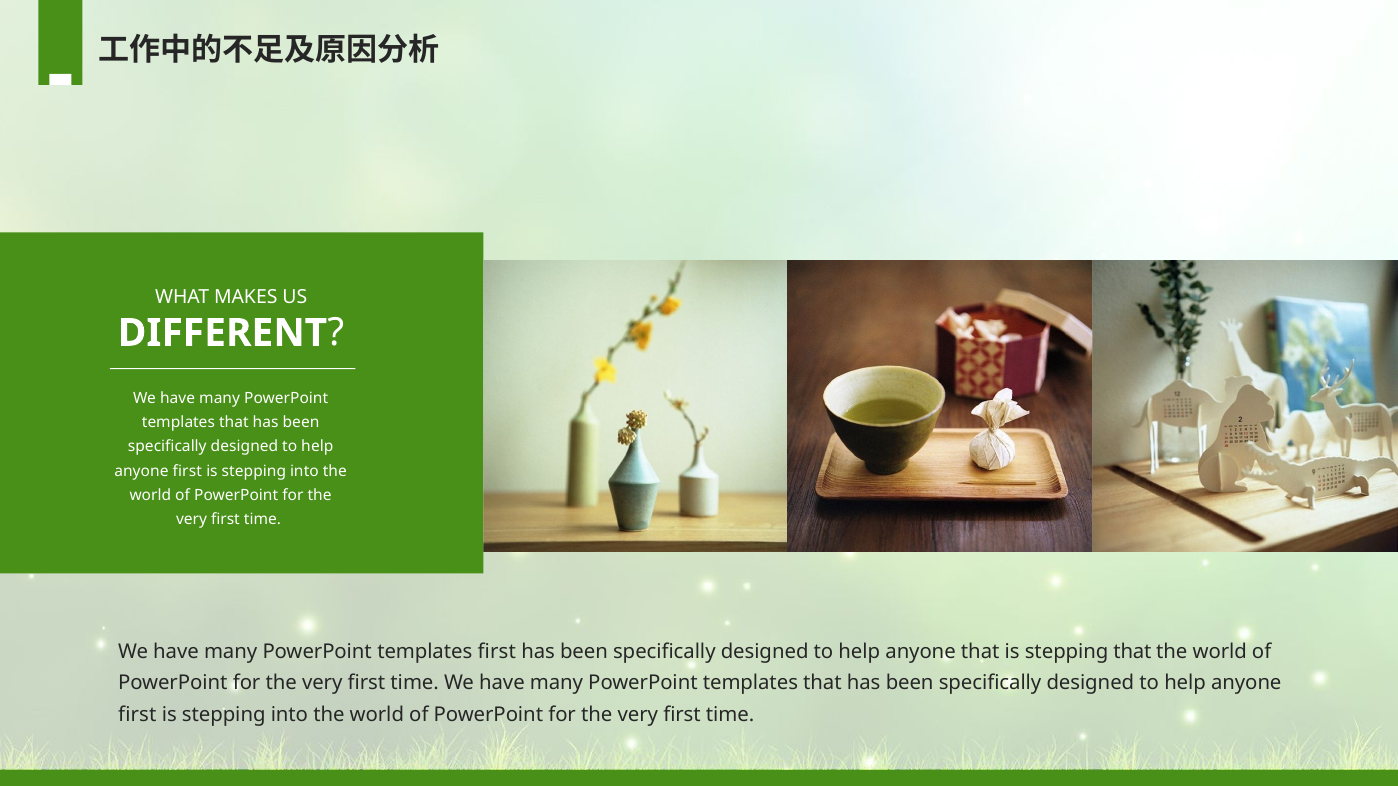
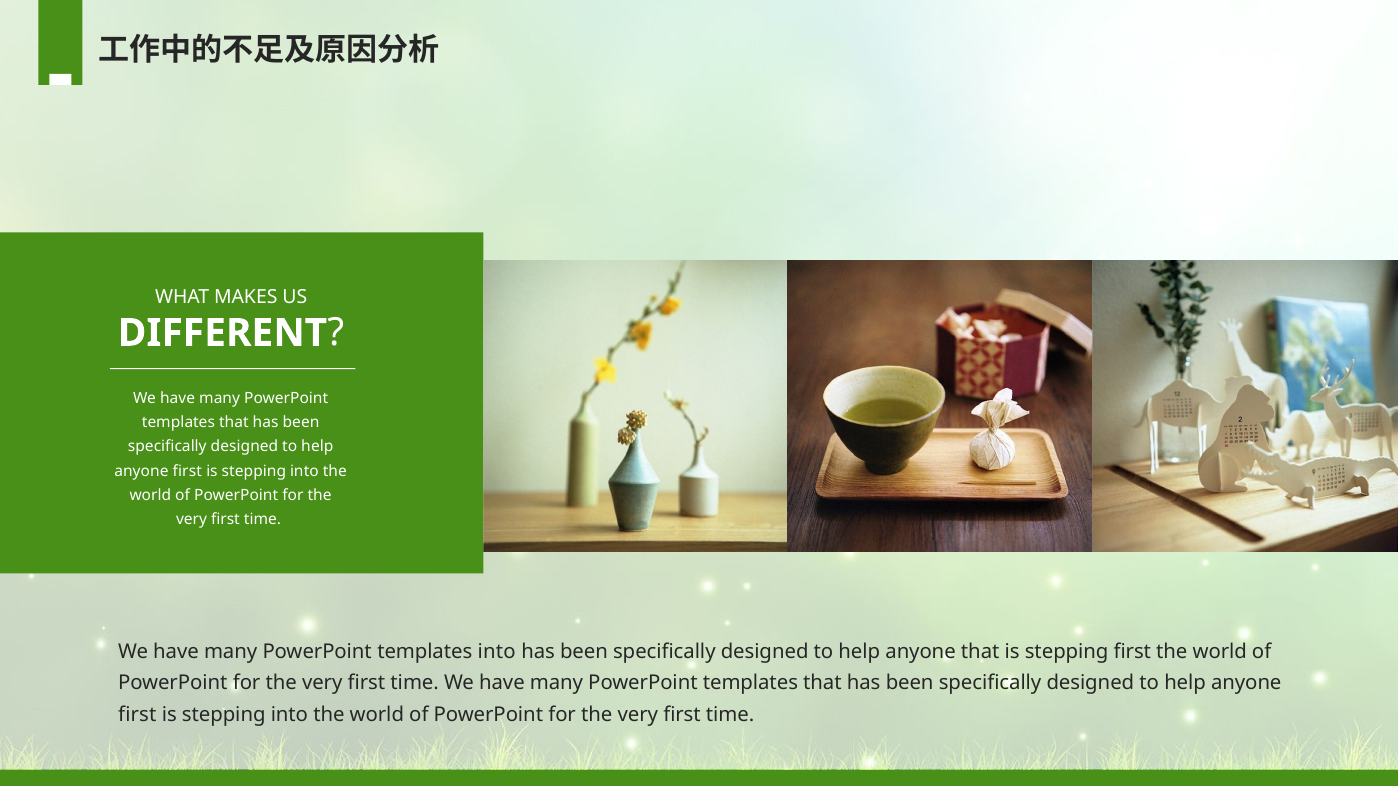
templates first: first -> into
stepping that: that -> first
